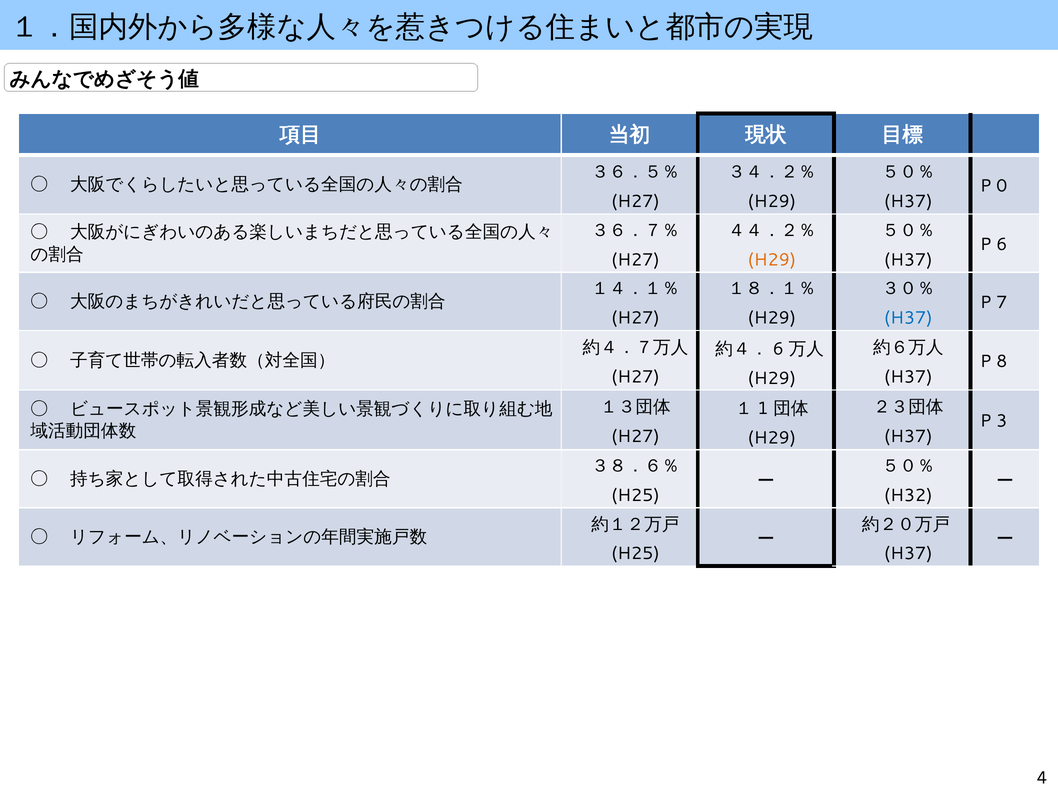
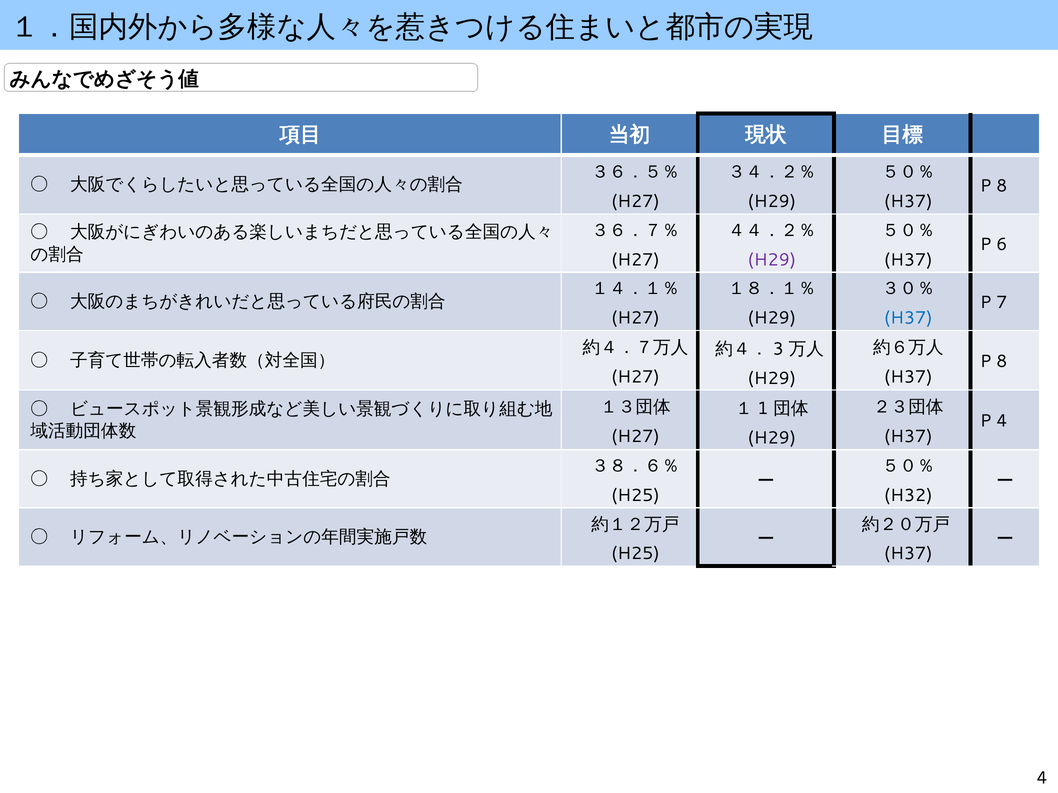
0 at (1002, 186): 0 -> 8
H29 at (772, 260) colour: orange -> purple
6 at (778, 349): 6 -> 3
P 3: 3 -> 4
